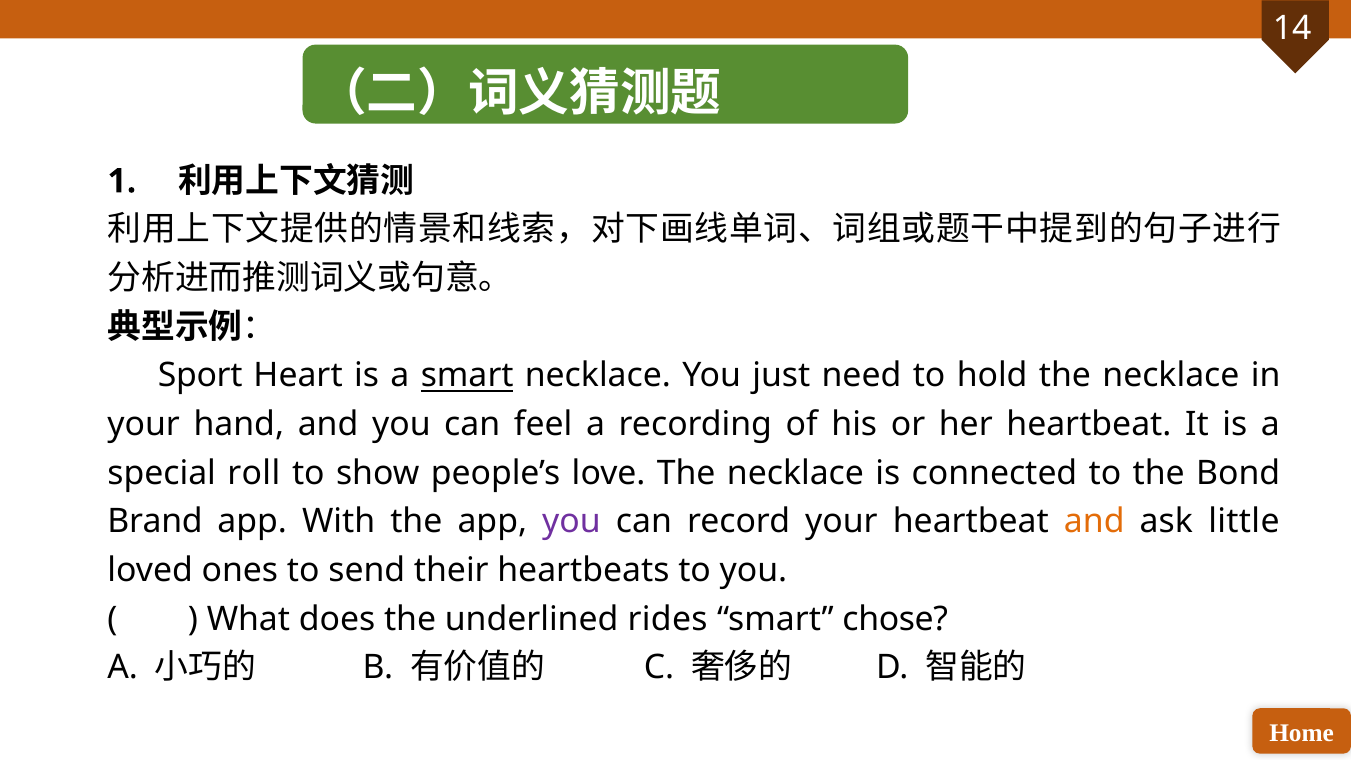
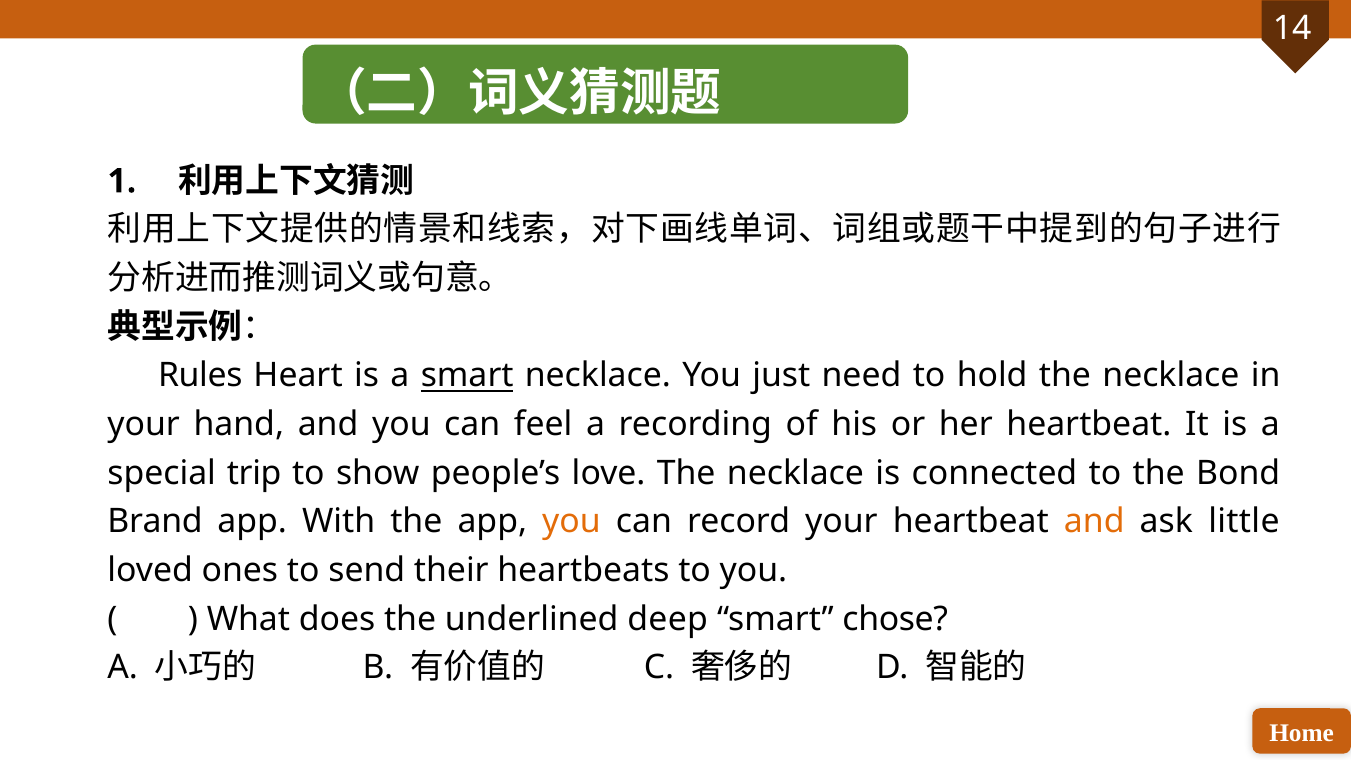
Sport: Sport -> Rules
roll: roll -> trip
you at (571, 522) colour: purple -> orange
rides: rides -> deep
